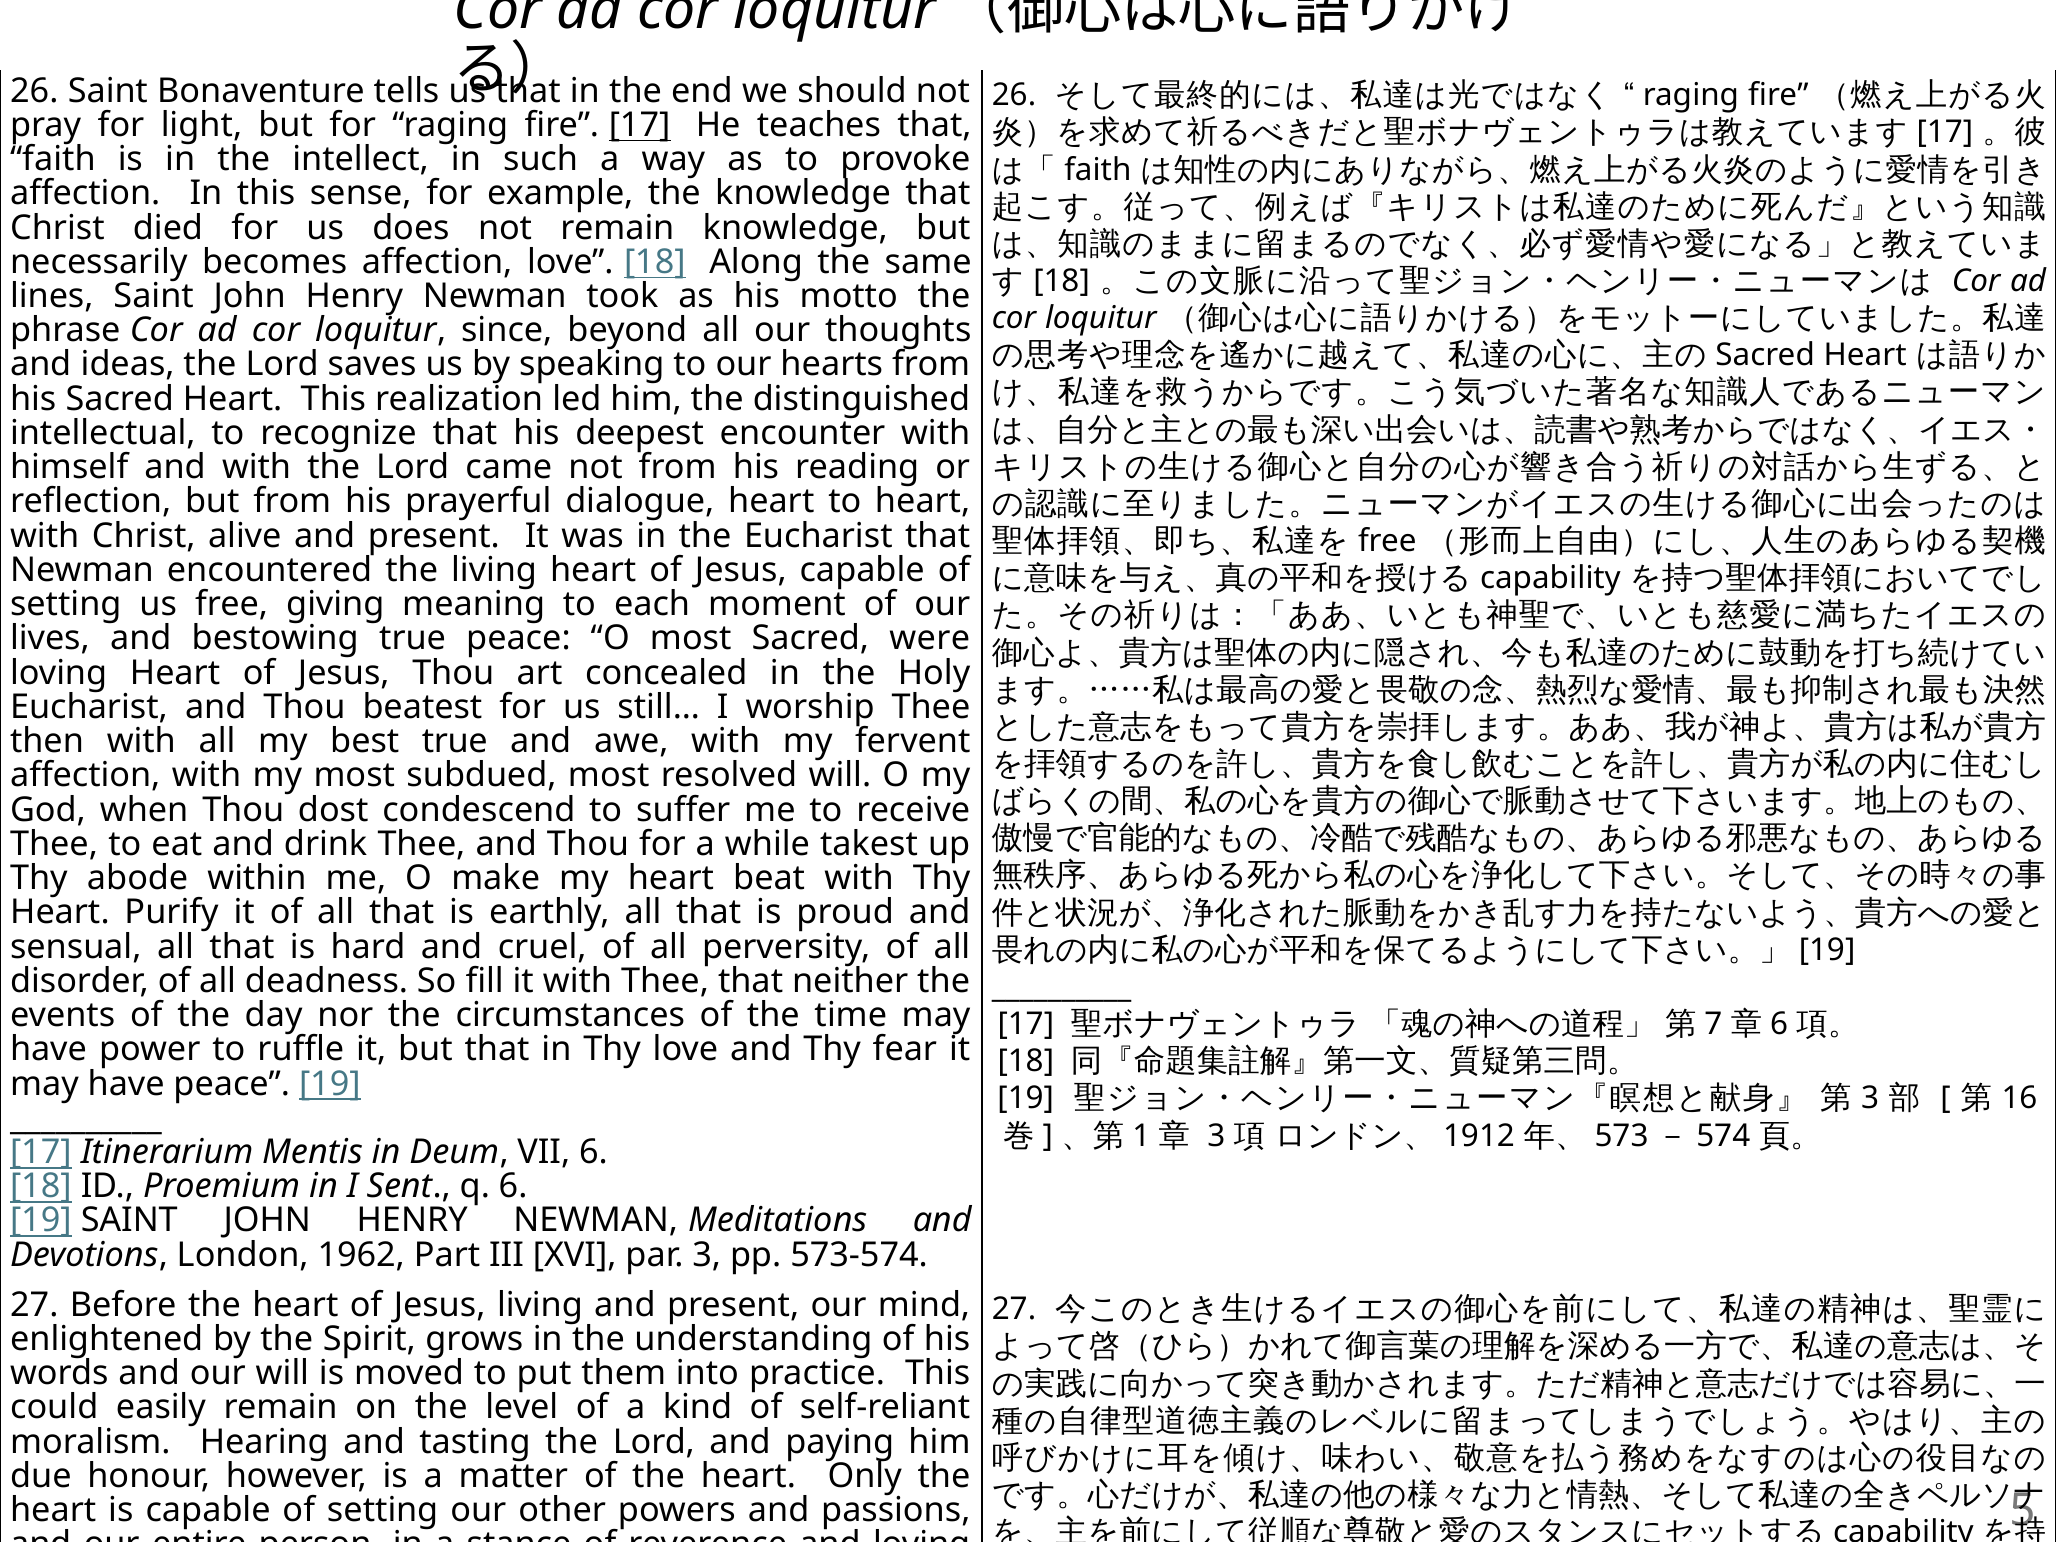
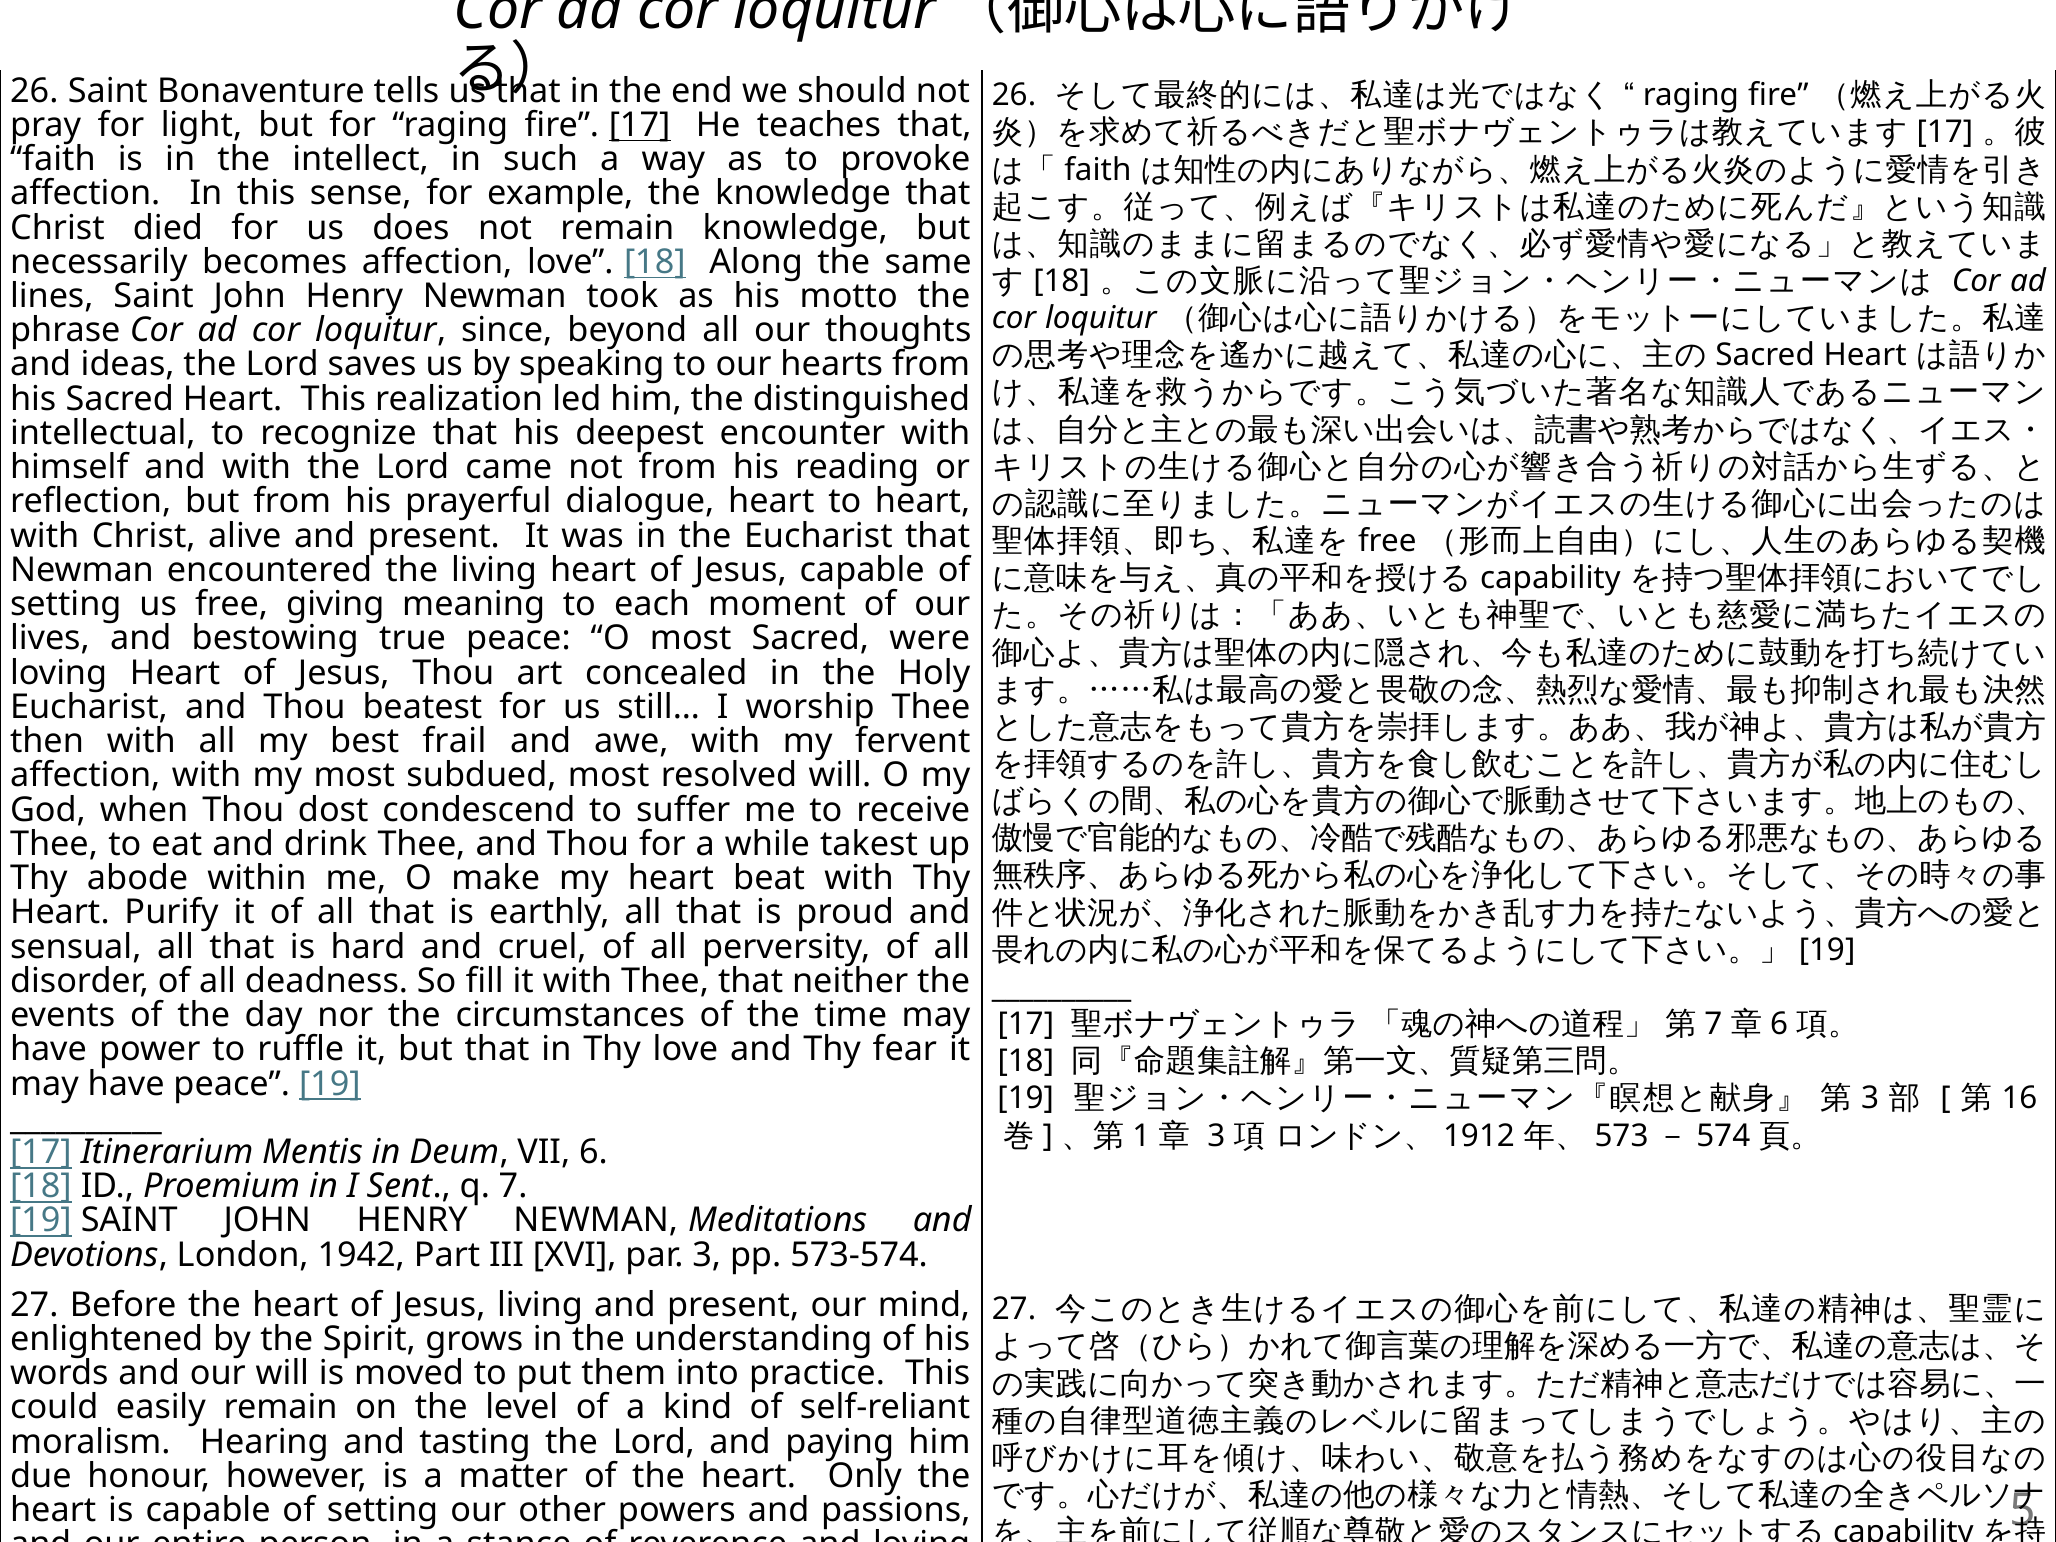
best true: true -> frail
q 6: 6 -> 7
1962: 1962 -> 1942
